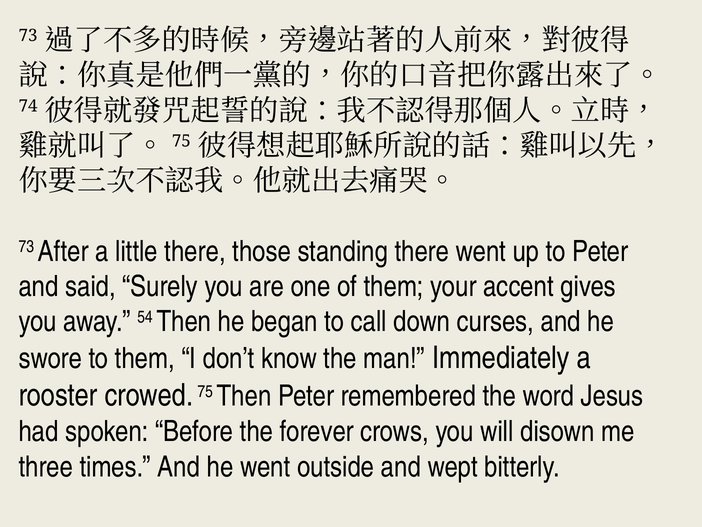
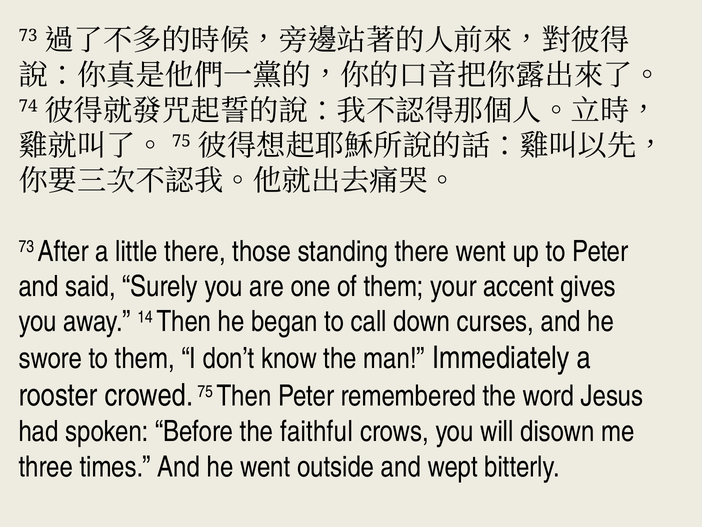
54: 54 -> 14
forever: forever -> faithful
